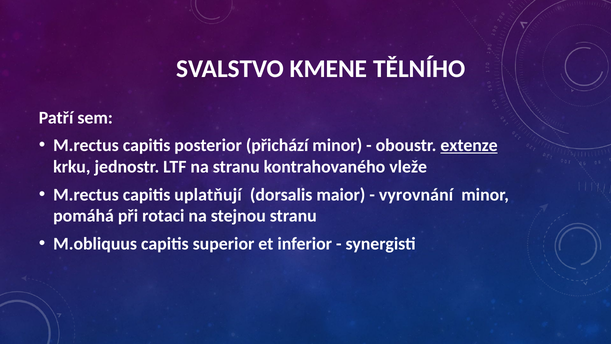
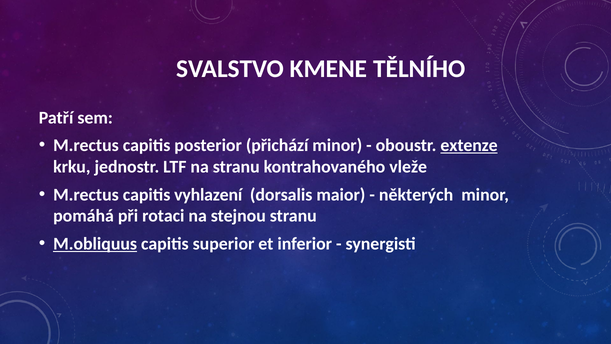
uplatňují: uplatňují -> vyhlazení
vyrovnání: vyrovnání -> některých
M.obliquus underline: none -> present
